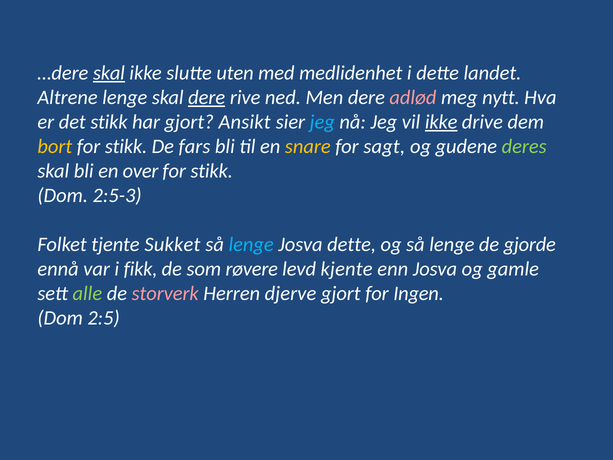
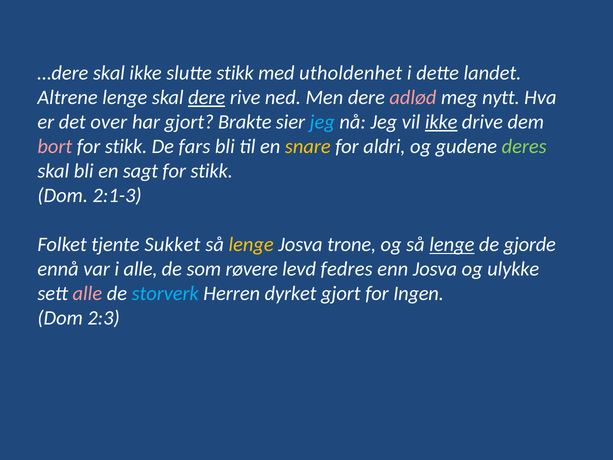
skal at (109, 73) underline: present -> none
slutte uten: uten -> stikk
medlidenhet: medlidenhet -> utholdenhet
det stikk: stikk -> over
Ansikt: Ansikt -> Brakte
bort colour: yellow -> pink
sagt: sagt -> aldri
over: over -> sagt
2:5-3: 2:5-3 -> 2:1-3
lenge at (251, 244) colour: light blue -> yellow
Josva dette: dette -> trone
lenge at (452, 244) underline: none -> present
i fikk: fikk -> alle
kjente: kjente -> fedres
gamle: gamle -> ulykke
alle at (87, 294) colour: light green -> pink
storverk colour: pink -> light blue
djerve: djerve -> dyrket
2:5: 2:5 -> 2:3
